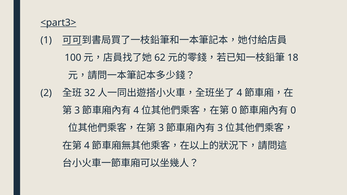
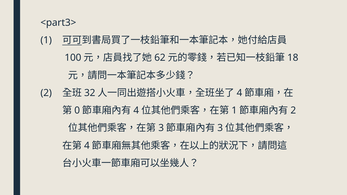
<part3> underline: present -> none
3 at (77, 111): 3 -> 0
0 at (234, 111): 0 -> 1
0 at (293, 111): 0 -> 2
